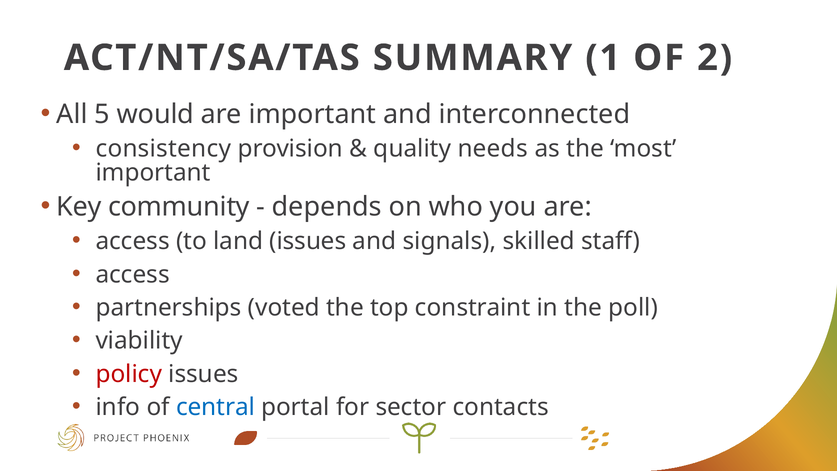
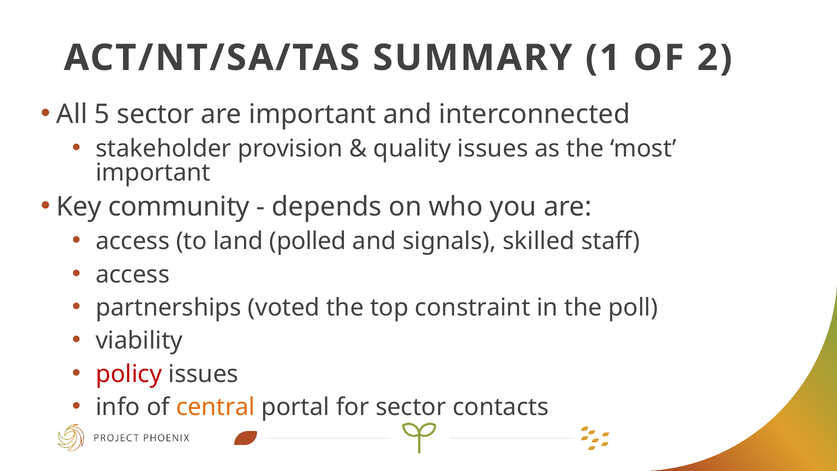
5 would: would -> sector
consistency: consistency -> stakeholder
quality needs: needs -> issues
land issues: issues -> polled
central colour: blue -> orange
